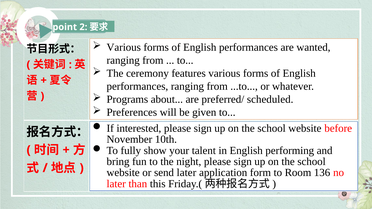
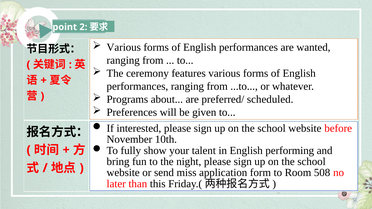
send later: later -> miss
136: 136 -> 508
